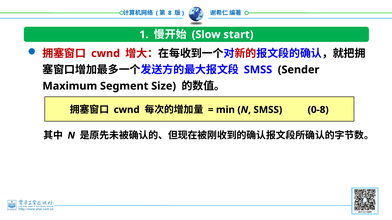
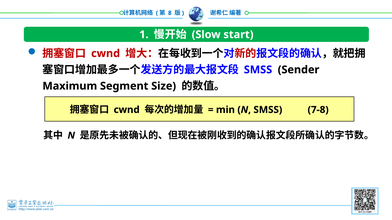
0-8: 0-8 -> 7-8
